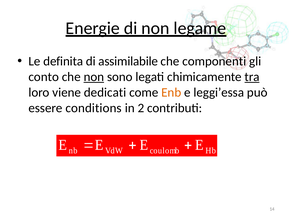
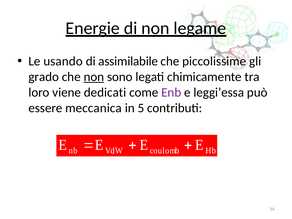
definita: definita -> usando
componenti: componenti -> piccolissime
conto: conto -> grado
tra underline: present -> none
Enb colour: orange -> purple
conditions: conditions -> meccanica
2: 2 -> 5
